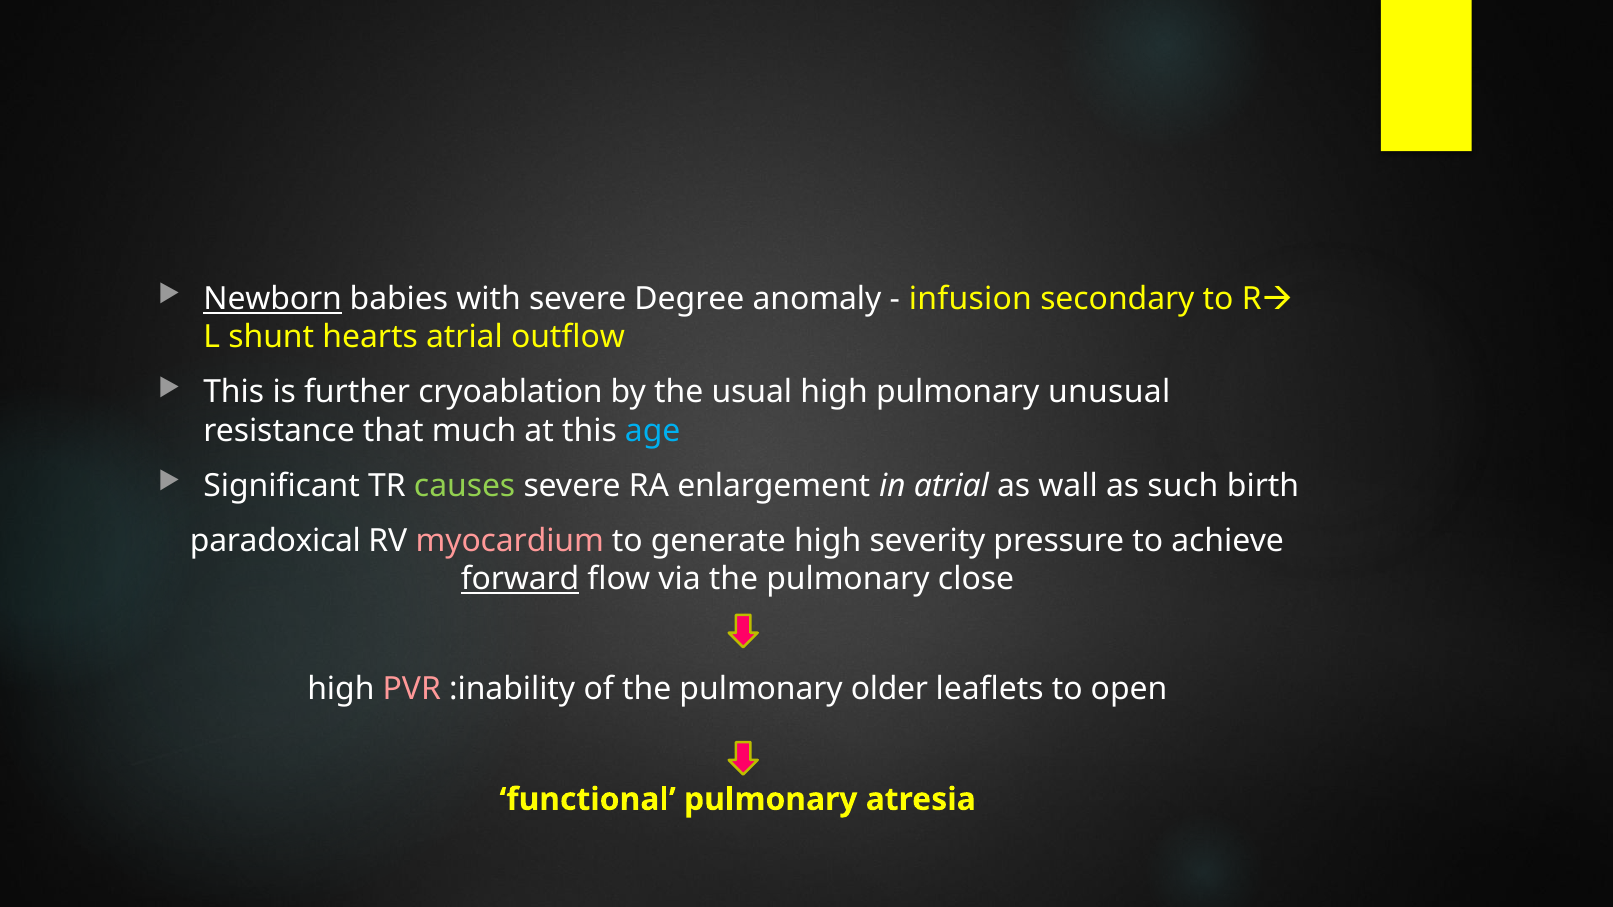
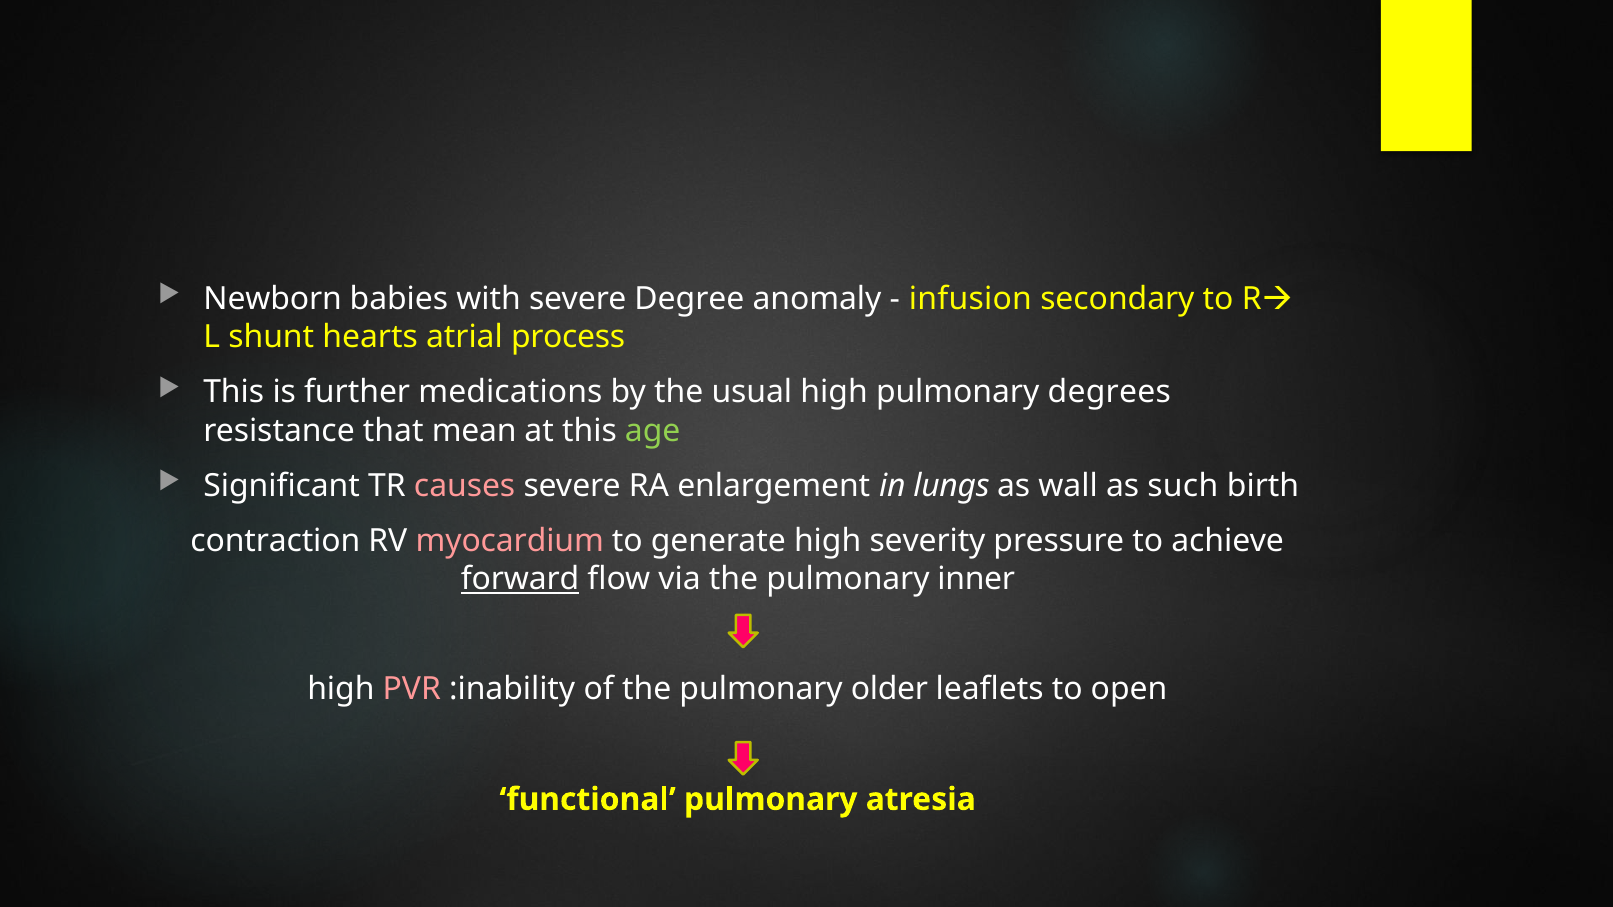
Newborn underline: present -> none
outflow: outflow -> process
cryoablation: cryoablation -> medications
unusual: unusual -> degrees
much: much -> mean
age colour: light blue -> light green
causes colour: light green -> pink
in atrial: atrial -> lungs
paradoxical: paradoxical -> contraction
close: close -> inner
